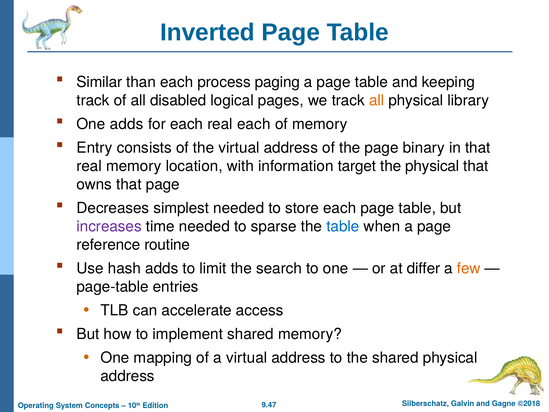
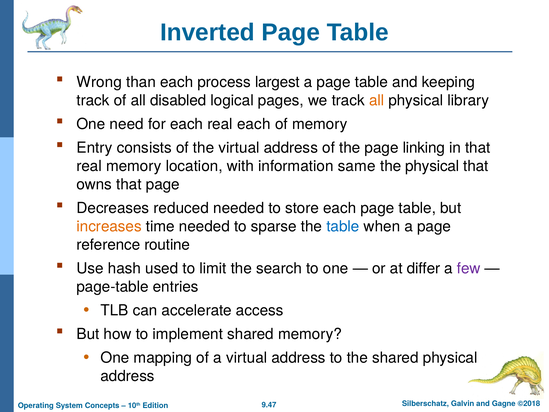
Similar: Similar -> Wrong
paging: paging -> largest
One adds: adds -> need
binary: binary -> linking
target: target -> same
simplest: simplest -> reduced
increases colour: purple -> orange
hash adds: adds -> used
few colour: orange -> purple
